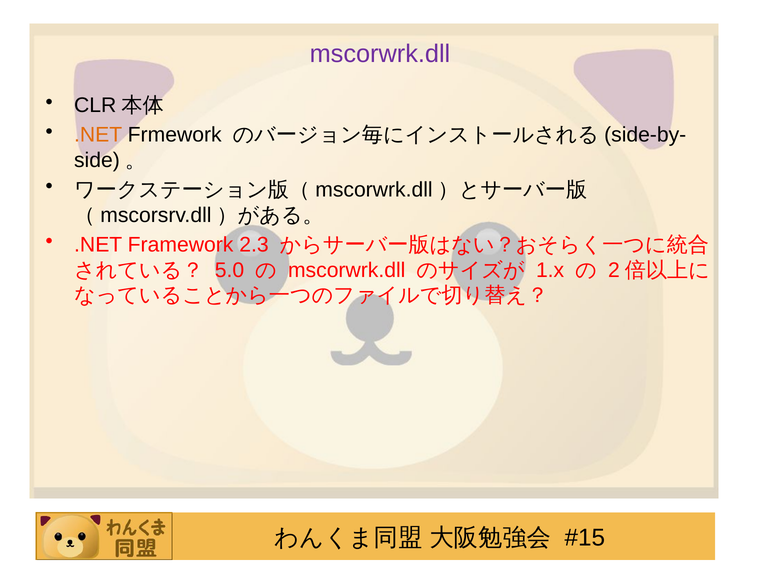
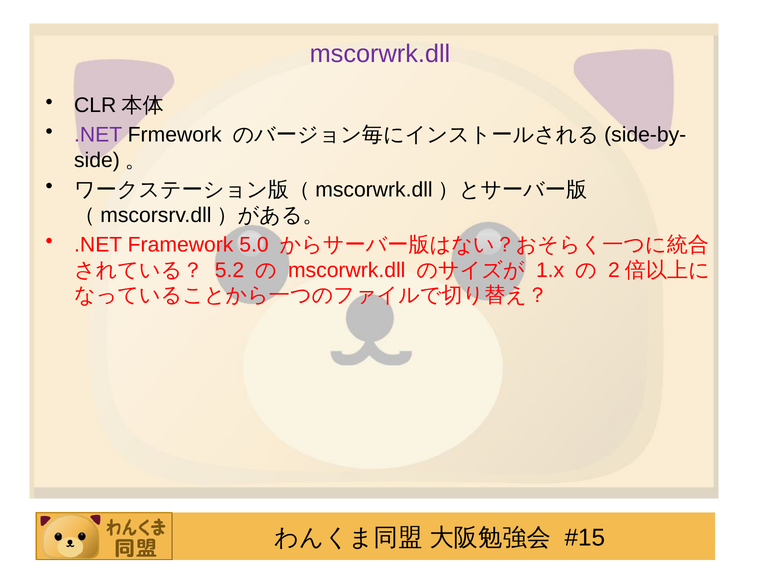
.NET at (98, 135) colour: orange -> purple
2.3: 2.3 -> 5.0
5.0: 5.0 -> 5.2
